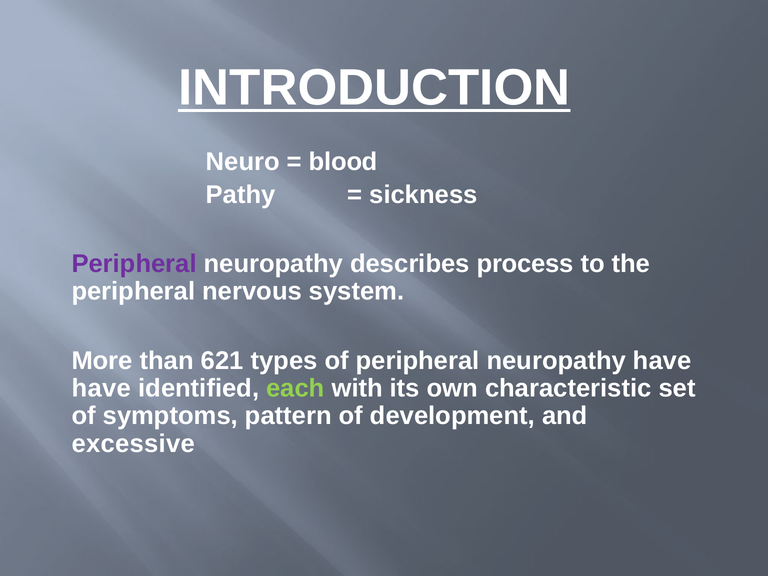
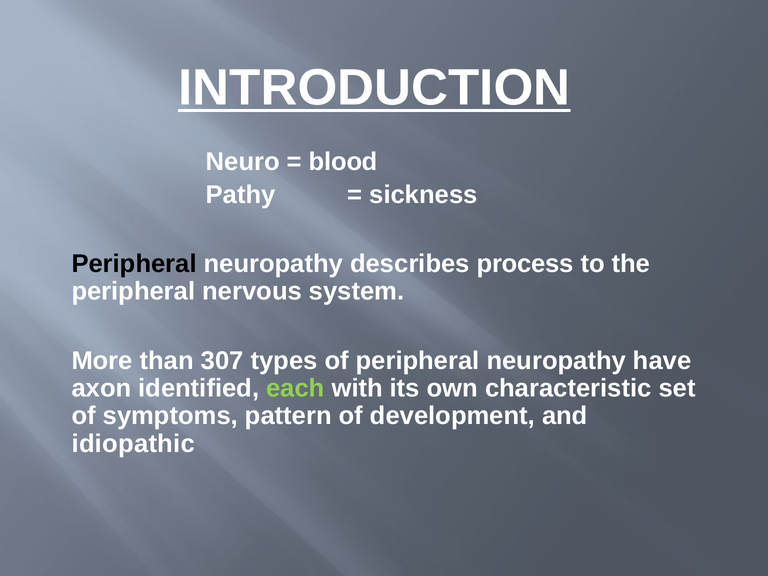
Peripheral at (134, 264) colour: purple -> black
621: 621 -> 307
have at (101, 388): have -> axon
excessive: excessive -> idiopathic
